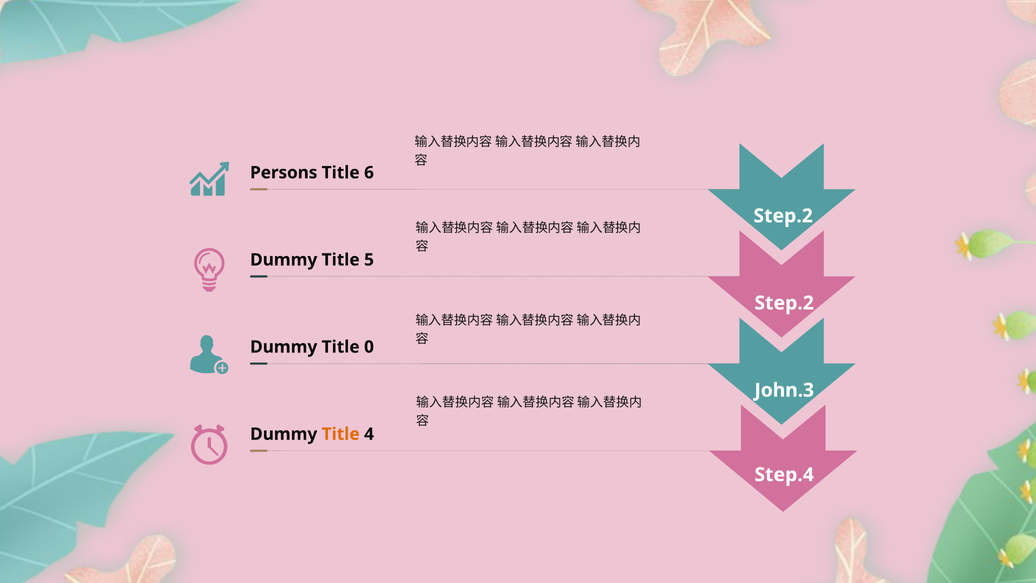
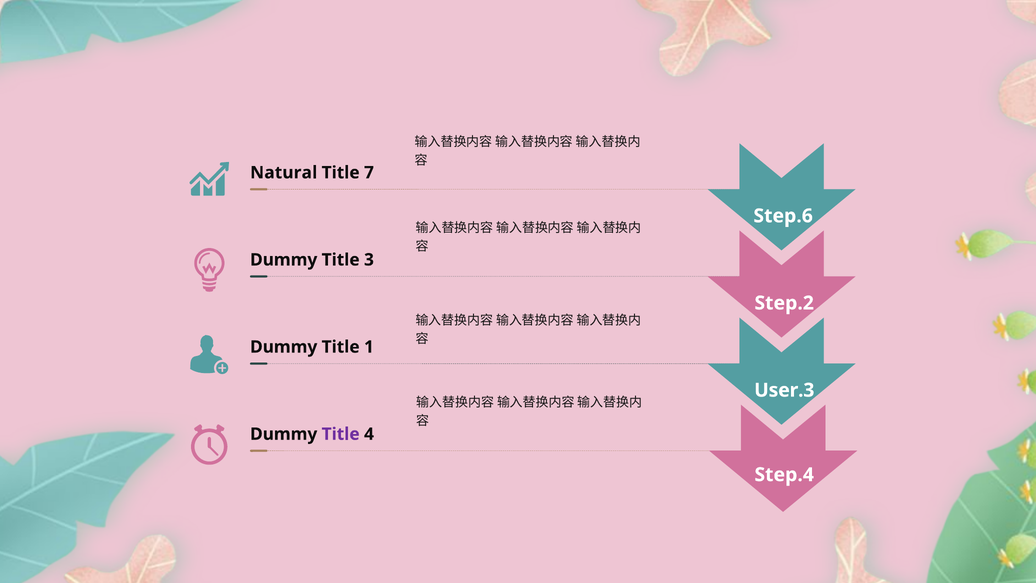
Persons: Persons -> Natural
6: 6 -> 7
Step.2 at (783, 216): Step.2 -> Step.6
5: 5 -> 3
0: 0 -> 1
John.3: John.3 -> User.3
Title at (341, 434) colour: orange -> purple
